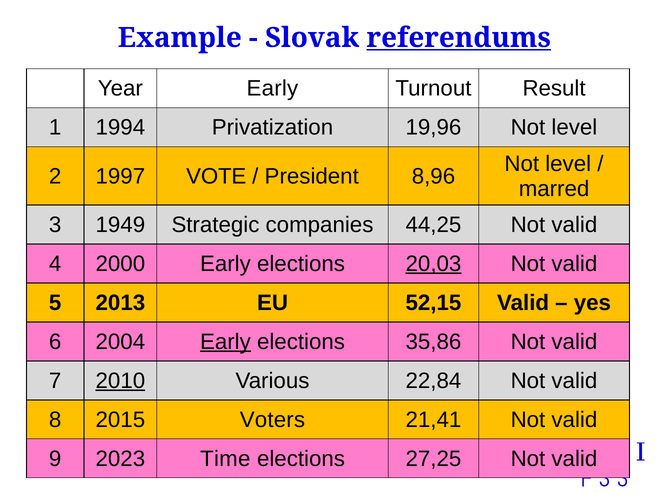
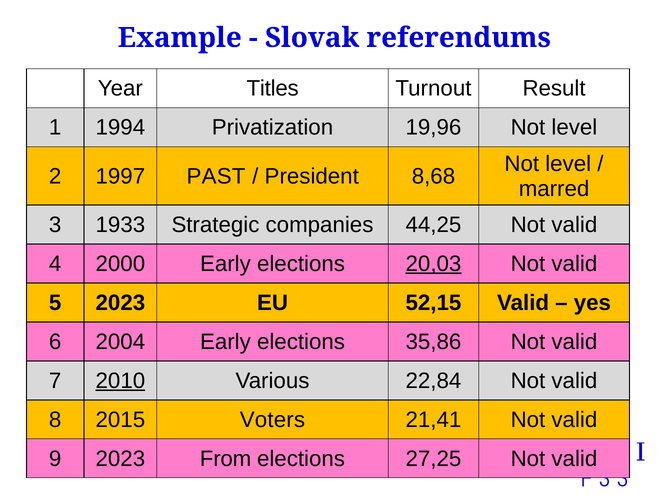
referendums underline: present -> none
Year Early: Early -> Titles
VOTE: VOTE -> PAST
8,96: 8,96 -> 8,68
1949: 1949 -> 1933
5 2013: 2013 -> 2023
Early at (225, 342) underline: present -> none
Time: Time -> From
